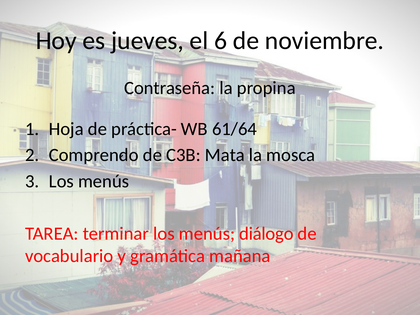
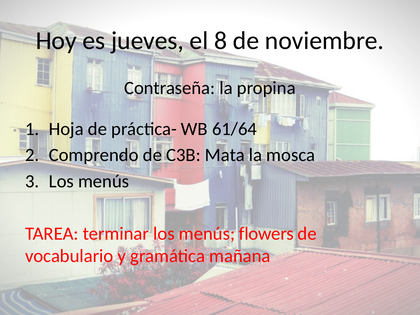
6: 6 -> 8
diálogo: diálogo -> flowers
